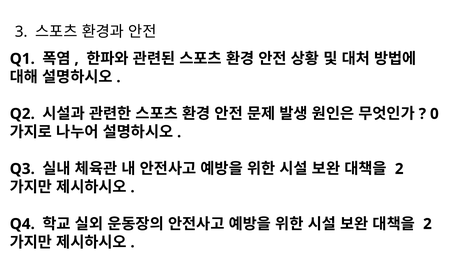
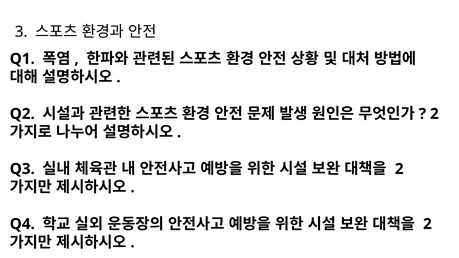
0 at (434, 114): 0 -> 2
